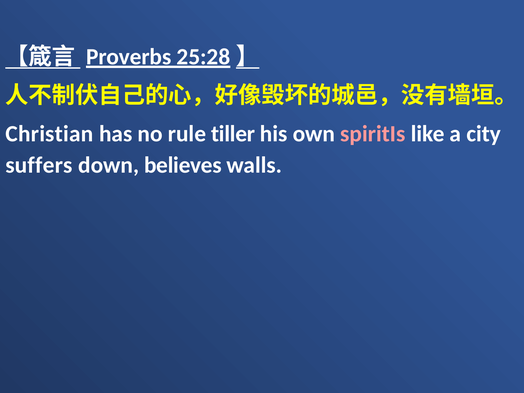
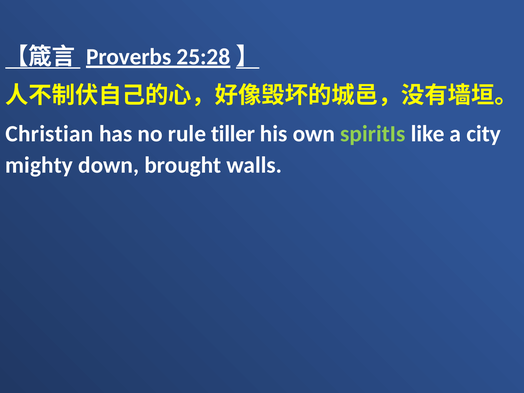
spiritIs colour: pink -> light green
suffers: suffers -> mighty
believes: believes -> brought
